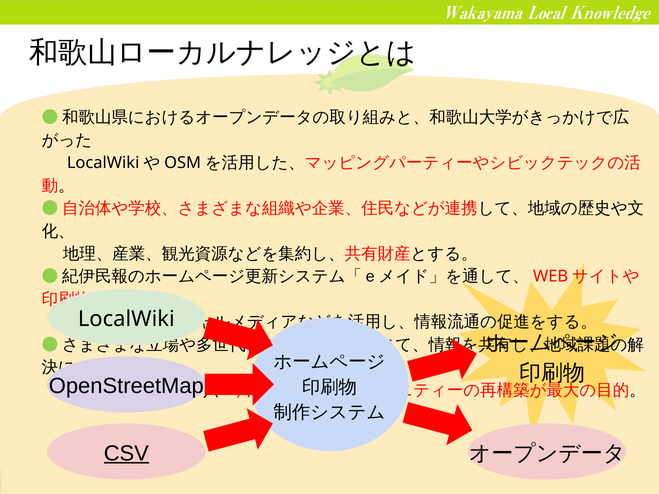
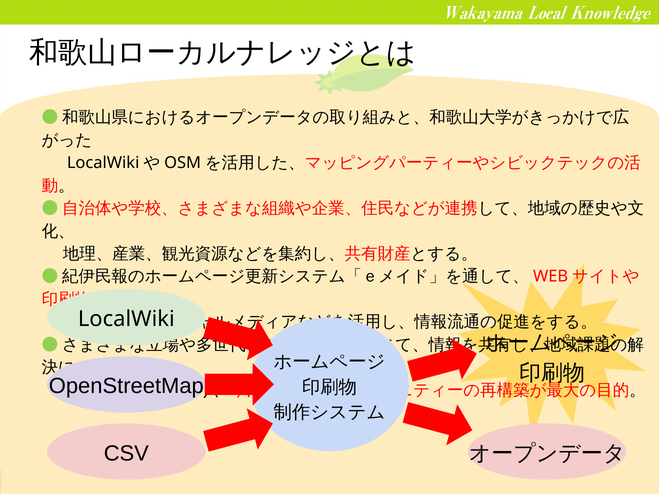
CSV underline: present -> none
